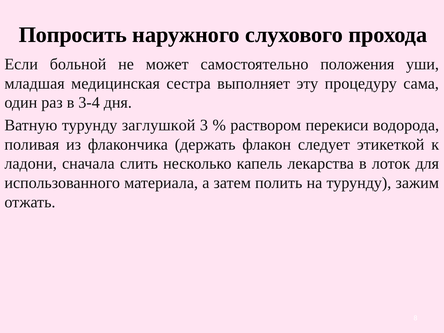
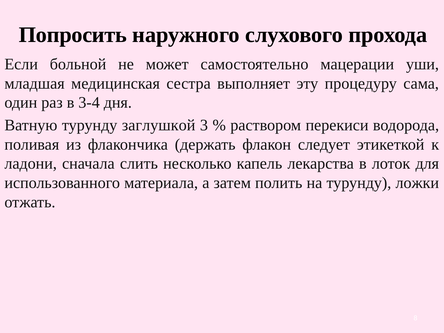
положения: положения -> мацерации
зажим: зажим -> ложки
